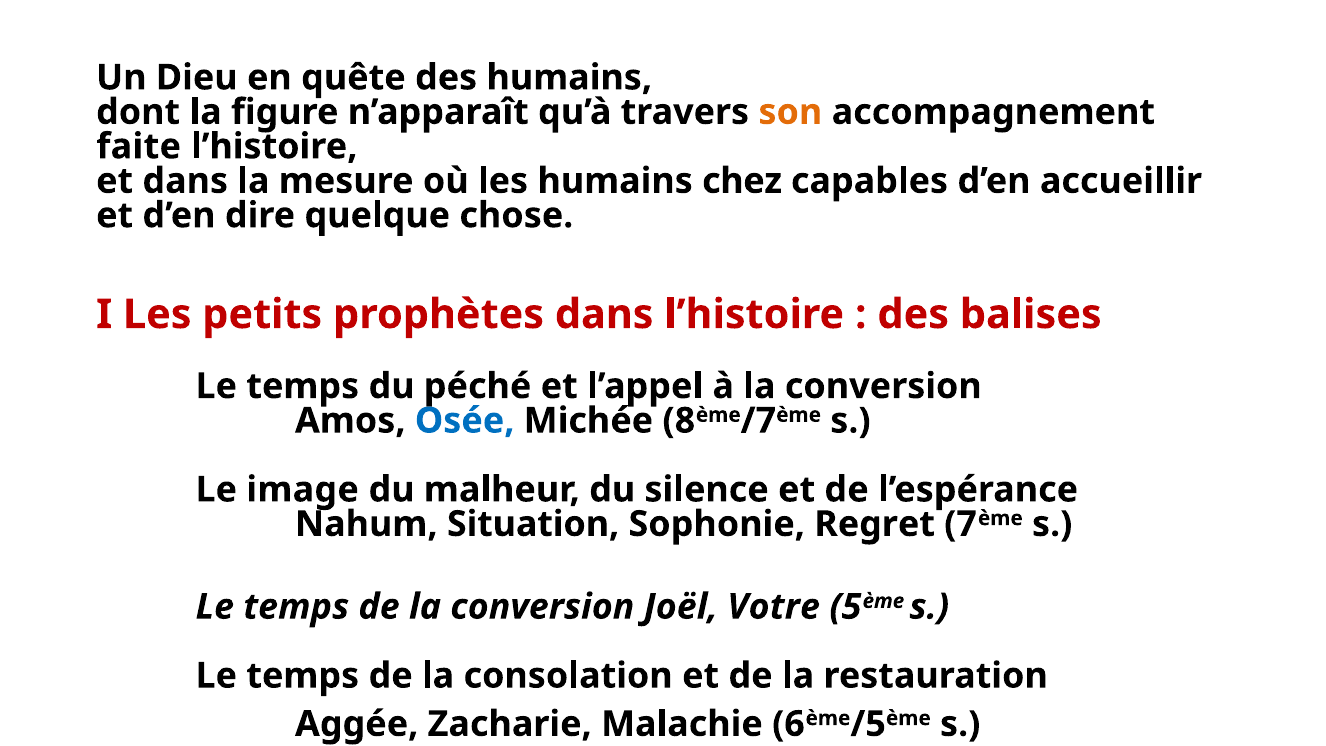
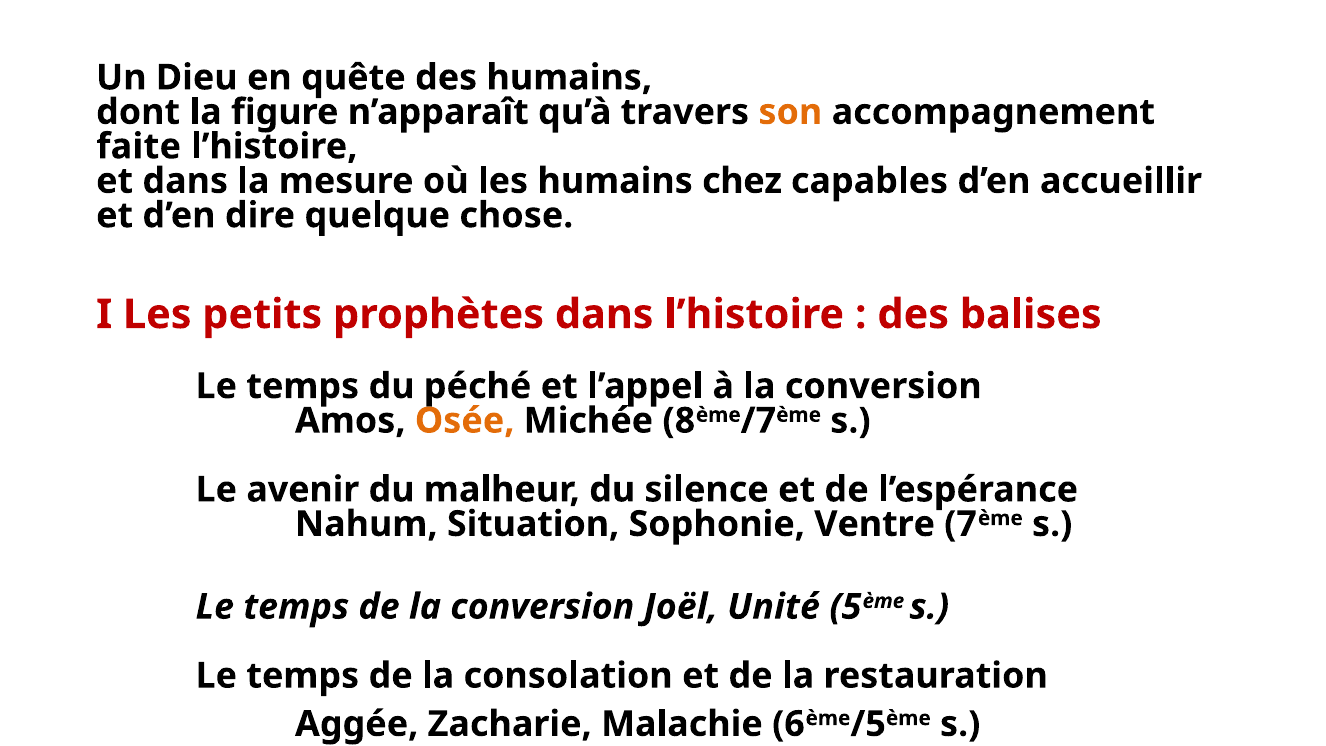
Osée colour: blue -> orange
image: image -> avenir
Regret: Regret -> Ventre
Votre: Votre -> Unité
